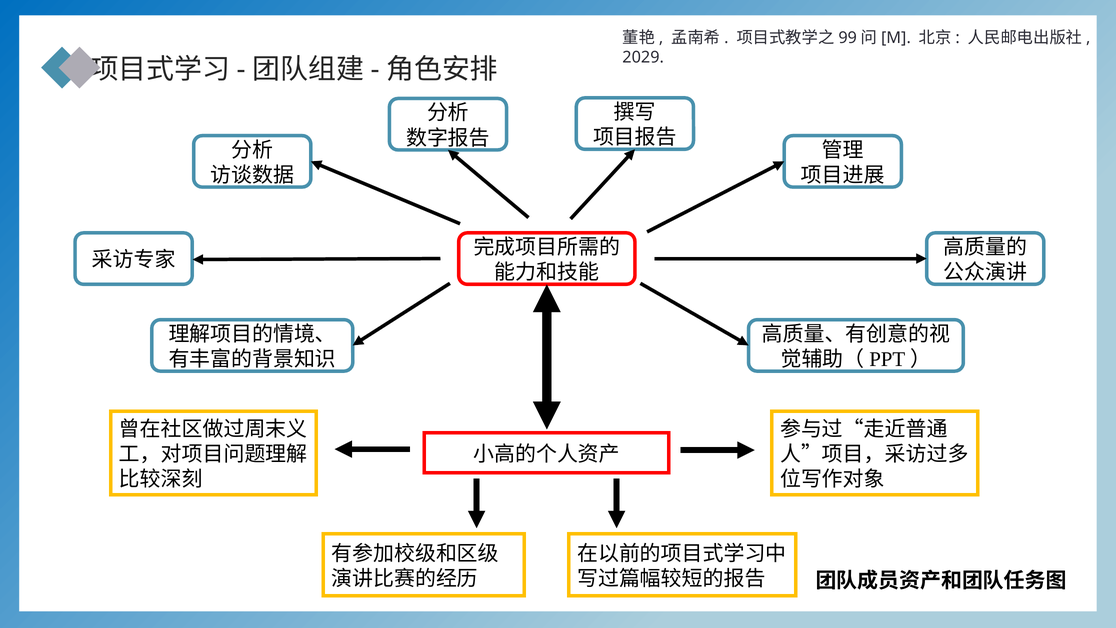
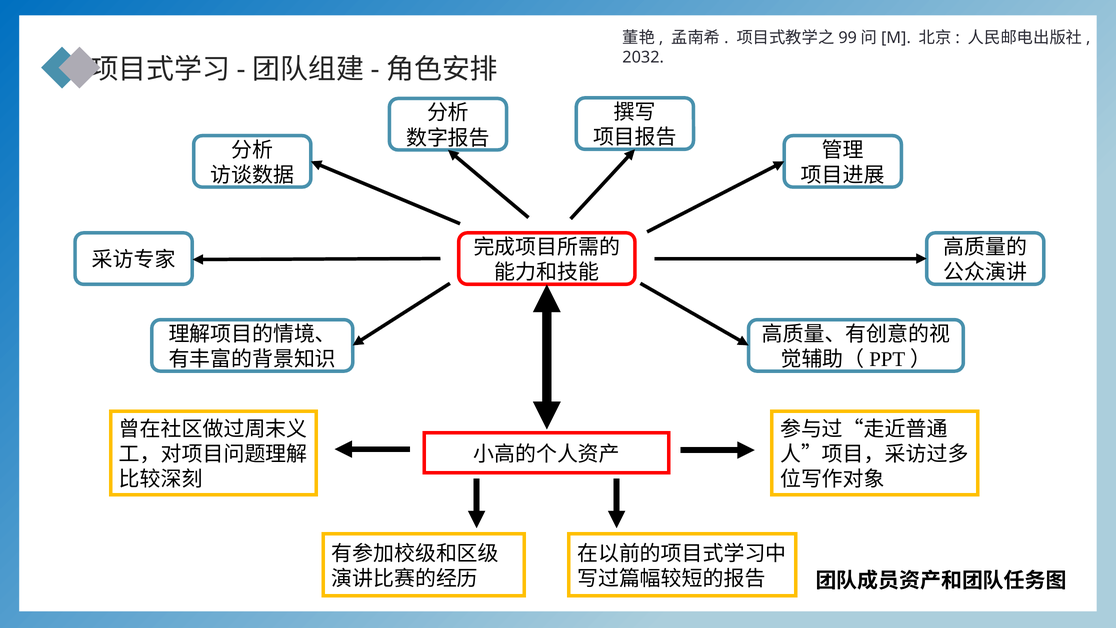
2029: 2029 -> 2032
